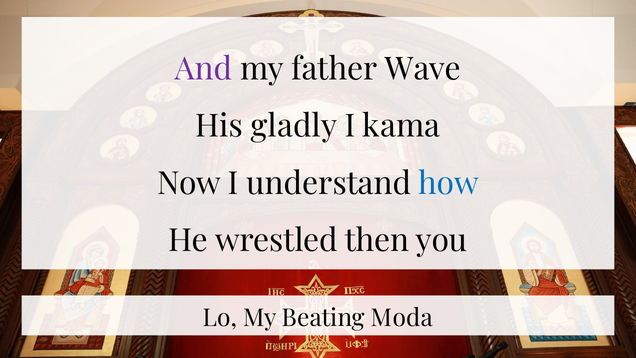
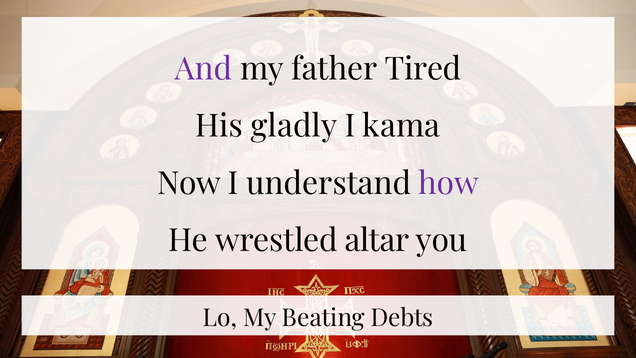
Wave: Wave -> Tired
how colour: blue -> purple
then: then -> altar
Moda: Moda -> Debts
